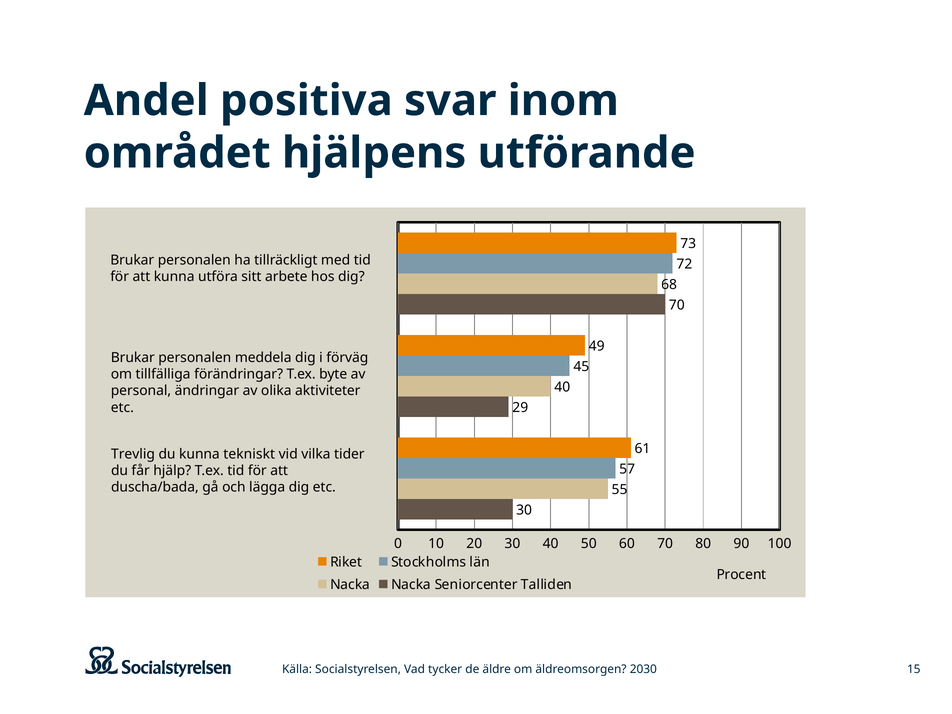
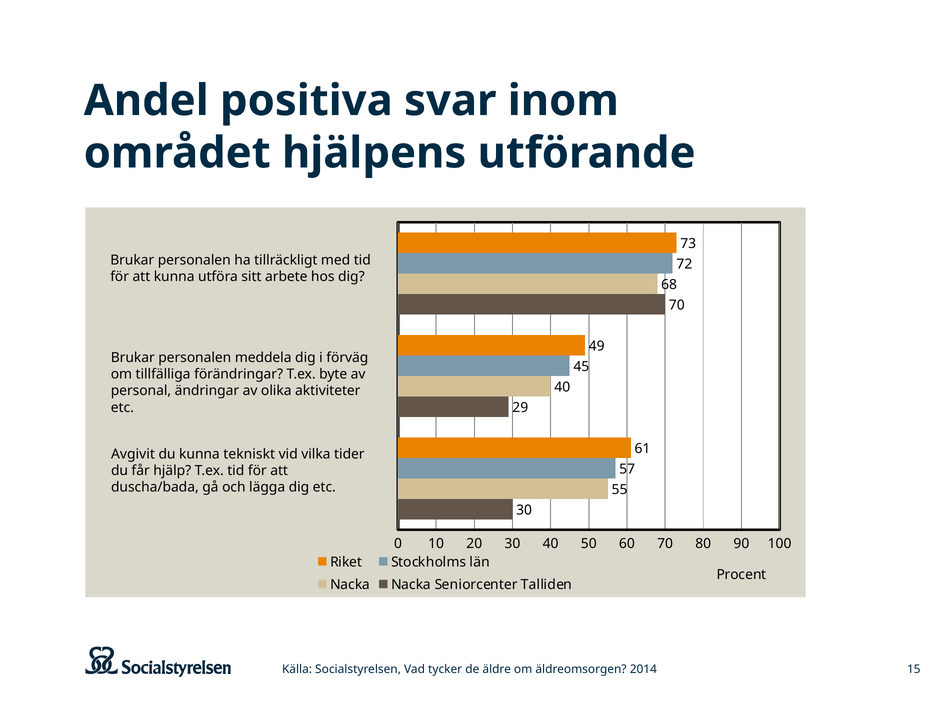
Trevlig: Trevlig -> Avgivit
2030: 2030 -> 2014
